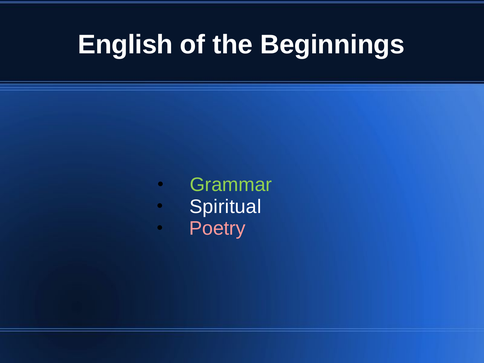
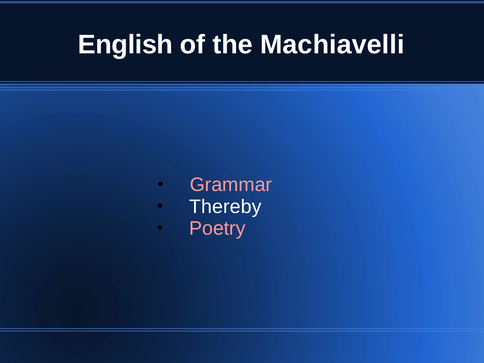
Beginnings: Beginnings -> Machiavelli
Grammar colour: light green -> pink
Spiritual: Spiritual -> Thereby
